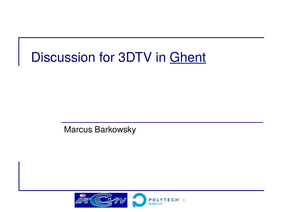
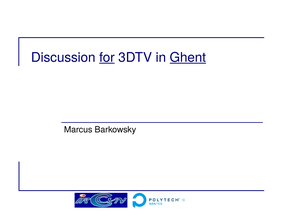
for underline: none -> present
